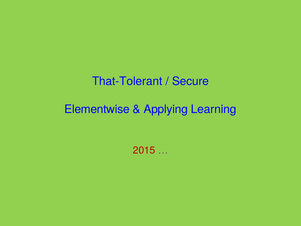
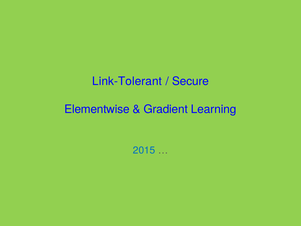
That-Tolerant: That-Tolerant -> Link-Tolerant
Applying: Applying -> Gradient
2015 colour: red -> blue
